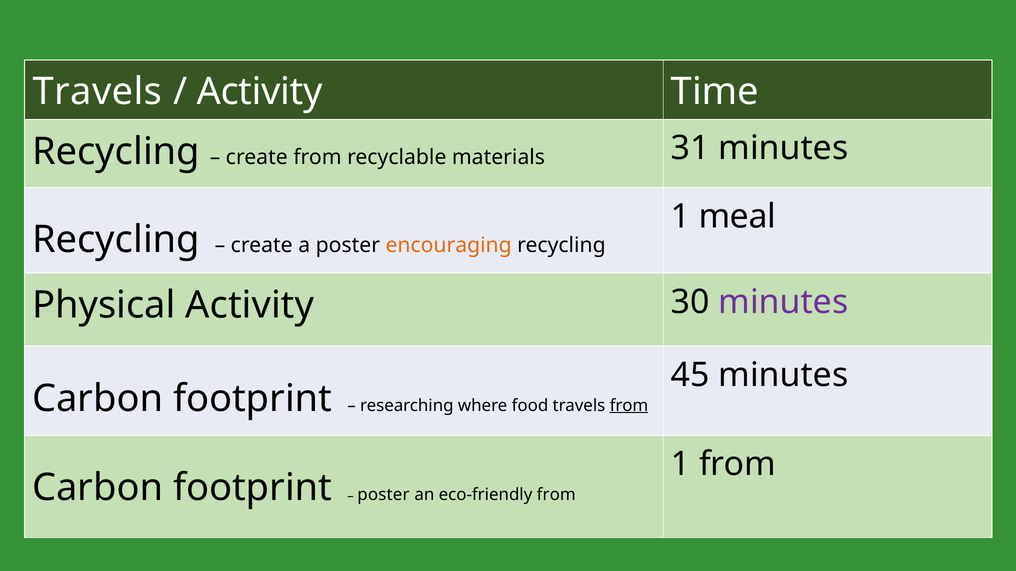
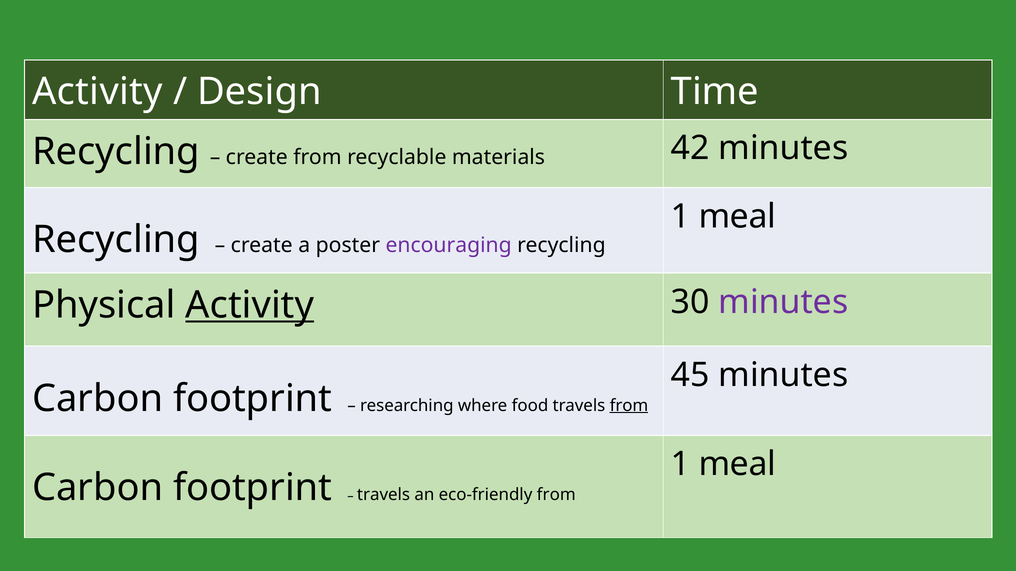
Travels at (97, 92): Travels -> Activity
Activity at (260, 92): Activity -> Design
31: 31 -> 42
encouraging colour: orange -> purple
Activity at (250, 305) underline: none -> present
from at (737, 465): from -> meal
poster at (383, 495): poster -> travels
